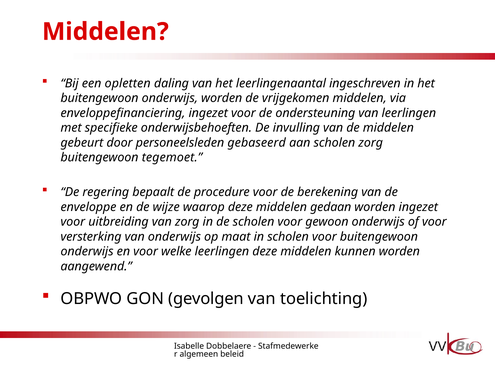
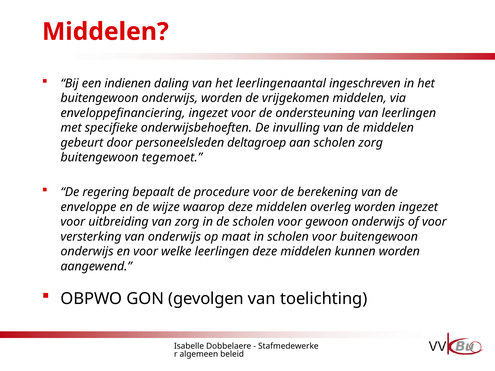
opletten: opletten -> indienen
gebaseerd: gebaseerd -> deltagroep
gedaan: gedaan -> overleg
